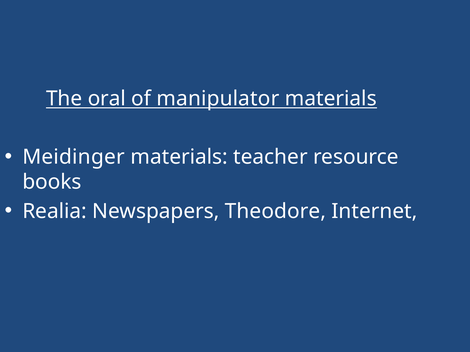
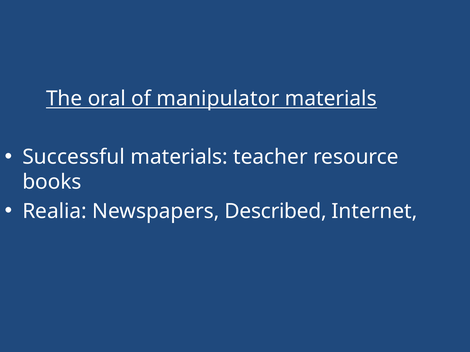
Meidinger: Meidinger -> Successful
Theodore: Theodore -> Described
